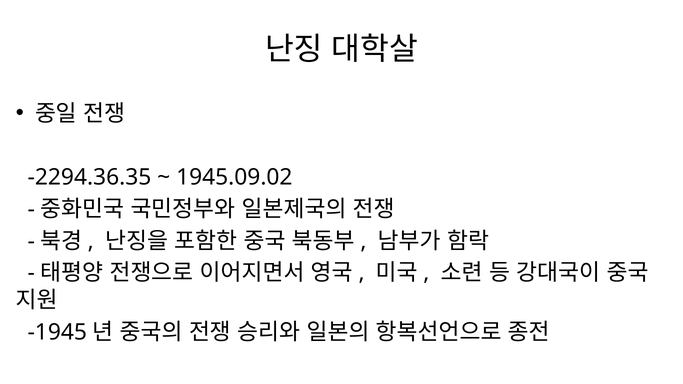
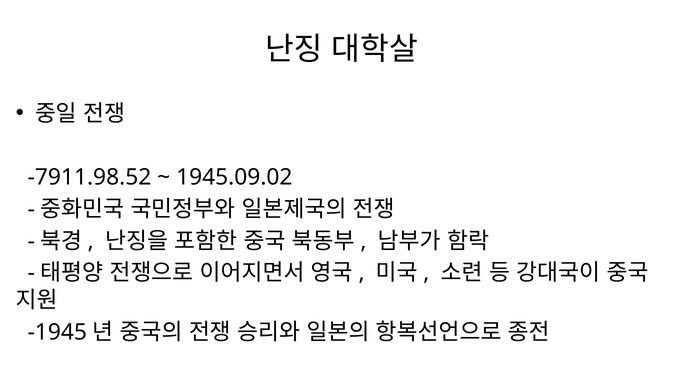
-2294.36.35: -2294.36.35 -> -7911.98.52
